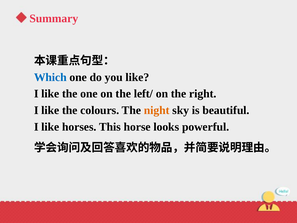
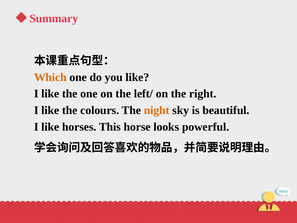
Which colour: blue -> orange
